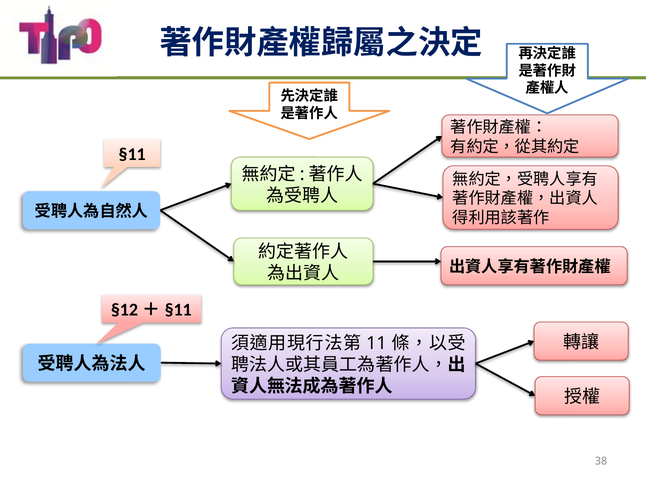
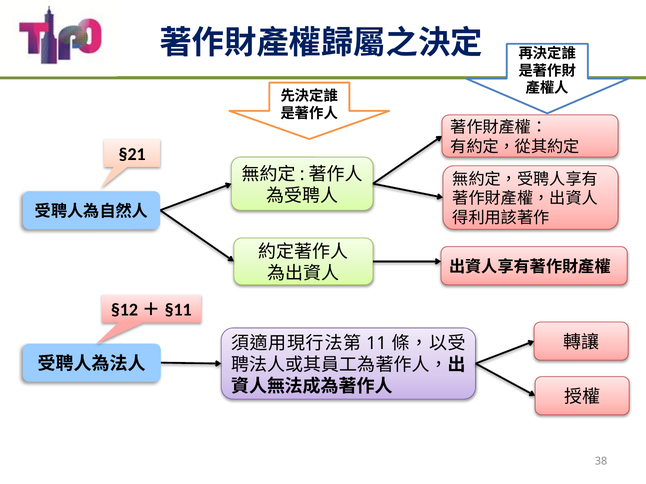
§11: §11 -> §21
